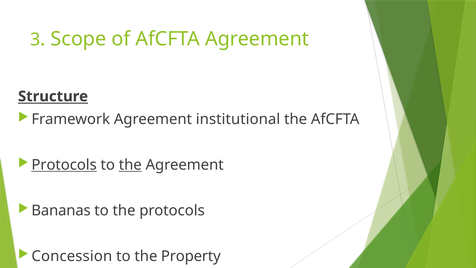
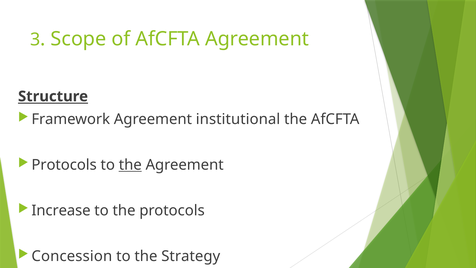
Protocols at (64, 165) underline: present -> none
Bananas: Bananas -> Increase
Property: Property -> Strategy
